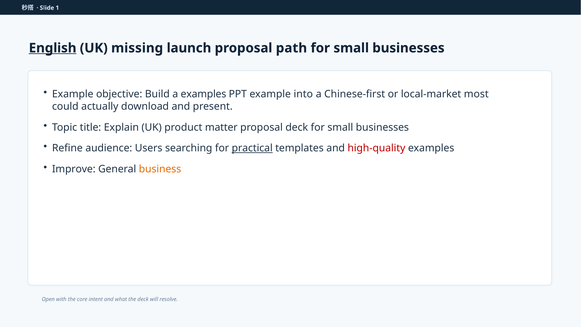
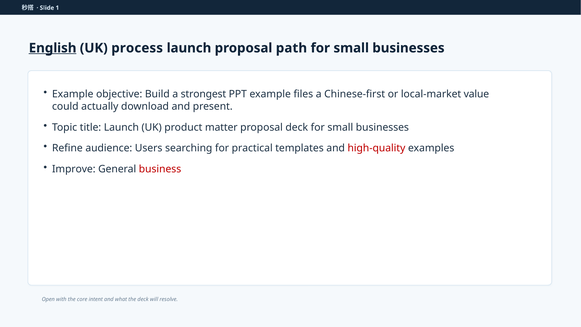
missing: missing -> process
a examples: examples -> strongest
into: into -> files
most: most -> value
title Explain: Explain -> Launch
practical underline: present -> none
business colour: orange -> red
